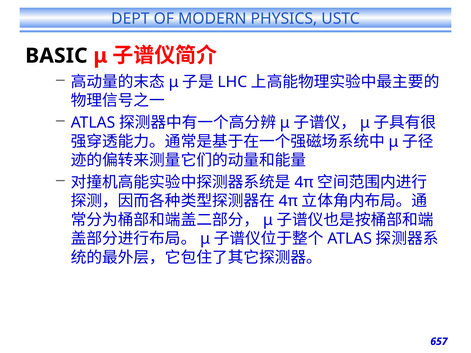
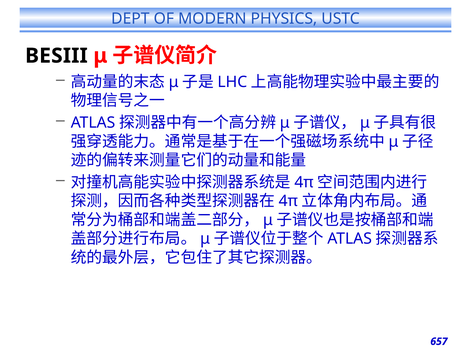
BASIC: BASIC -> BESIII
